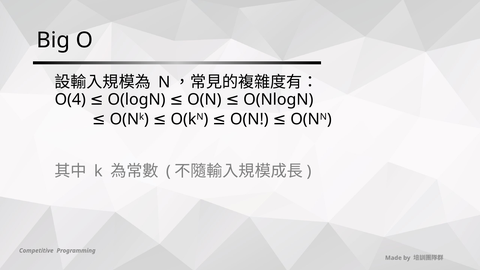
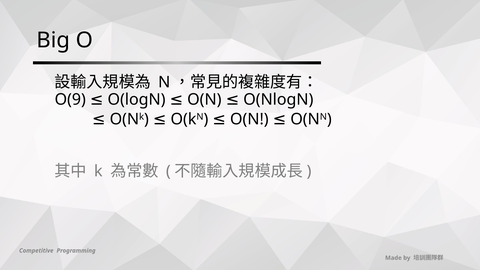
O(4: O(4 -> O(9
